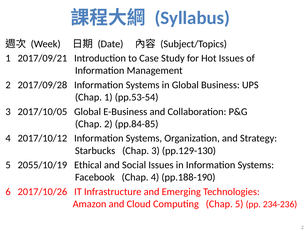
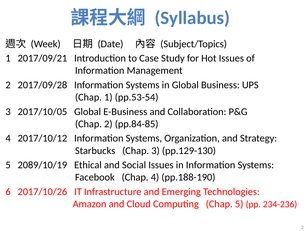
2055/10/19: 2055/10/19 -> 2089/10/19
